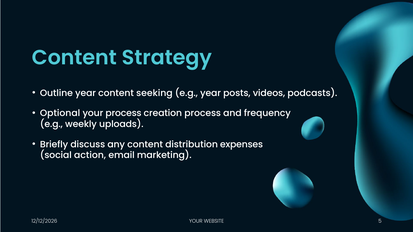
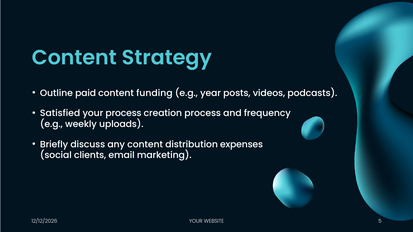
Outline year: year -> paid
seeking: seeking -> funding
Optional: Optional -> Satisfied
action: action -> clients
